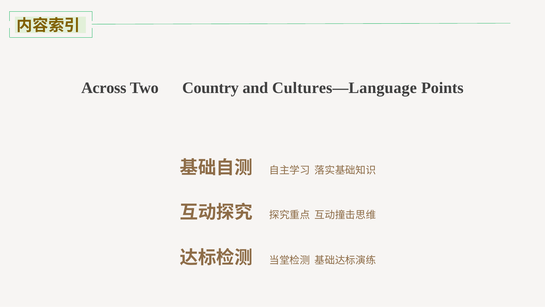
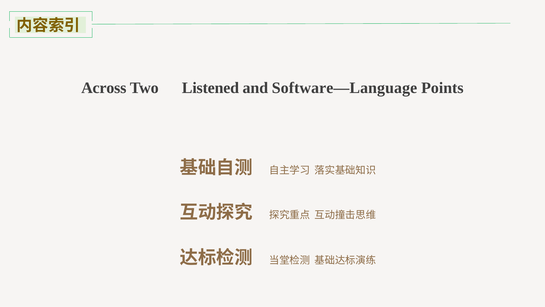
Country: Country -> Listened
Cultures—Language: Cultures—Language -> Software—Language
